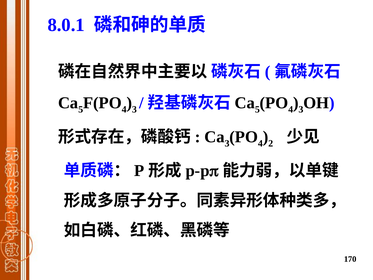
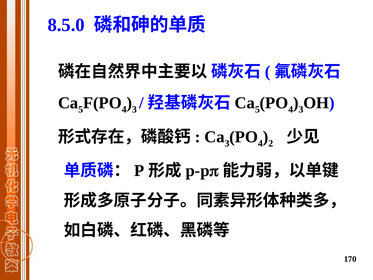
8.0.1: 8.0.1 -> 8.5.0
